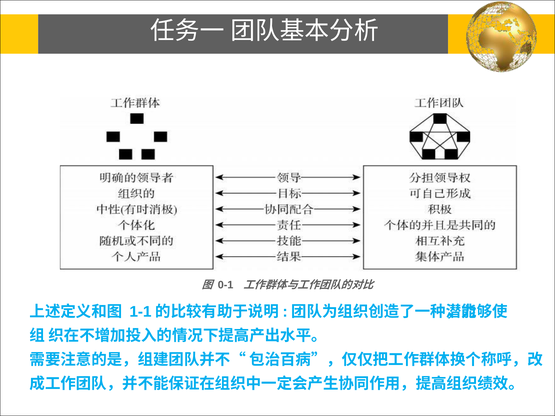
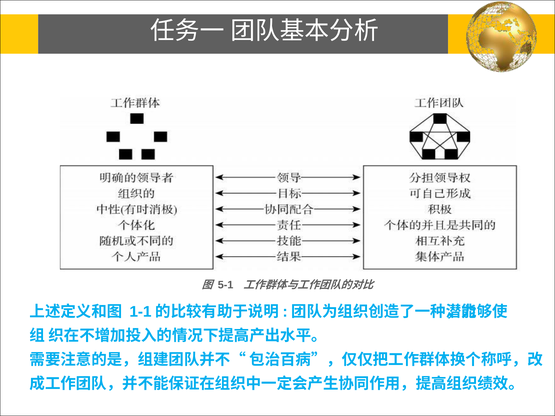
0-1: 0-1 -> 5-1
